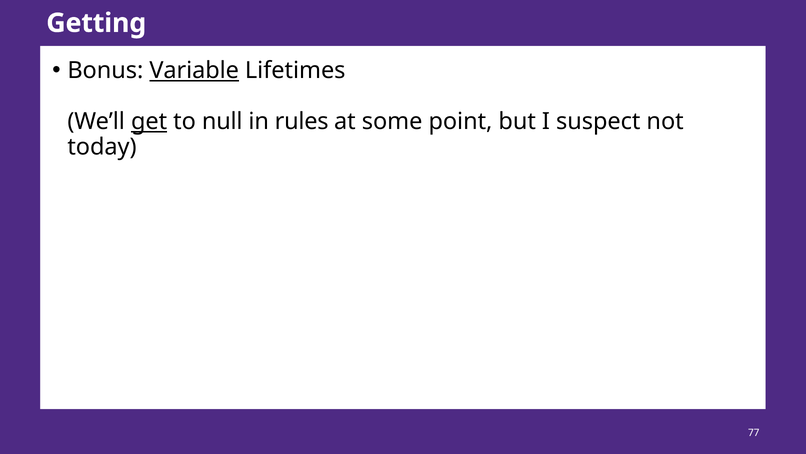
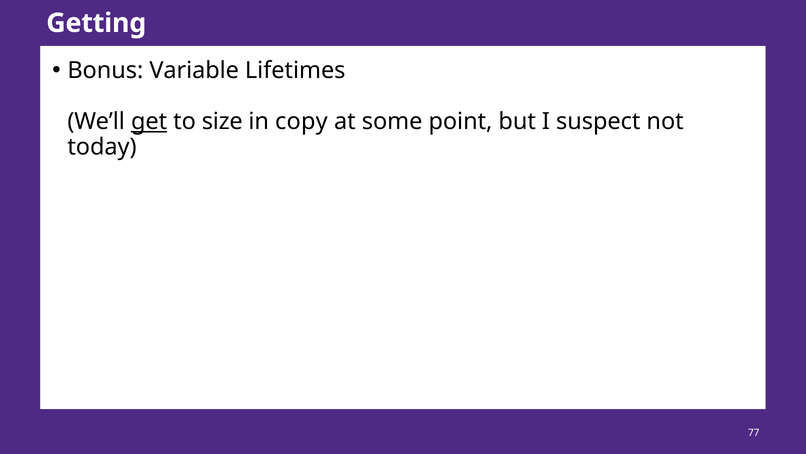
Variable underline: present -> none
null: null -> size
rules: rules -> copy
